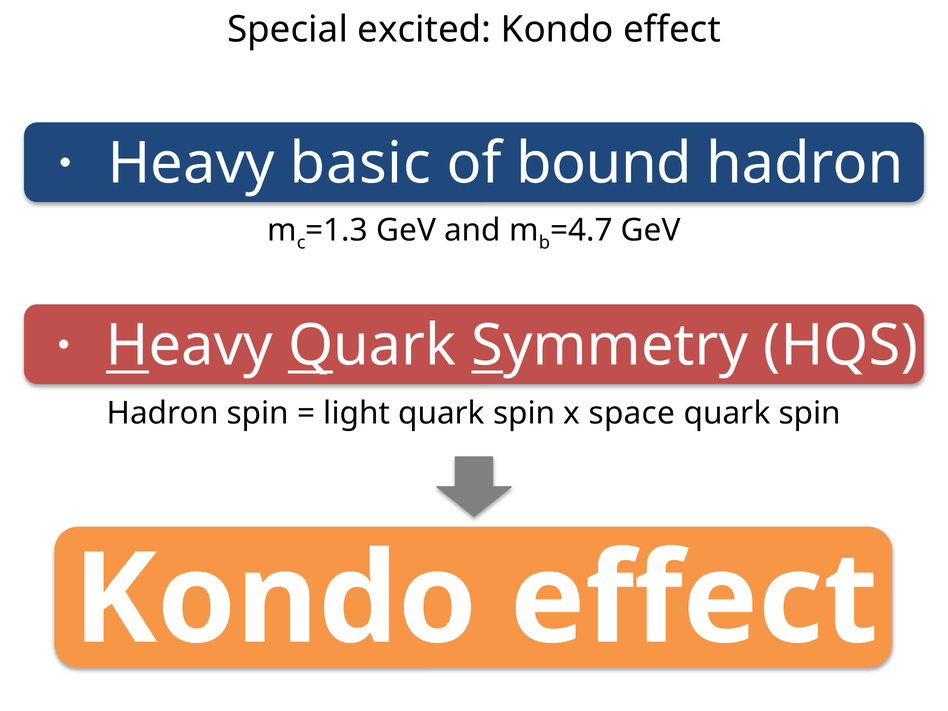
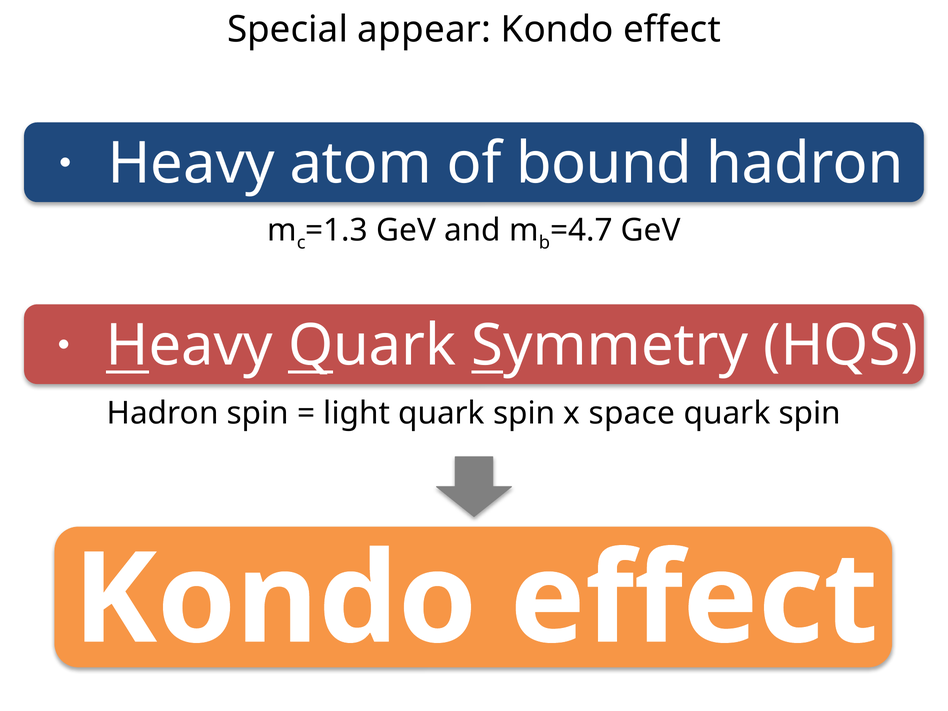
excited: excited -> appear
basic: basic -> atom
